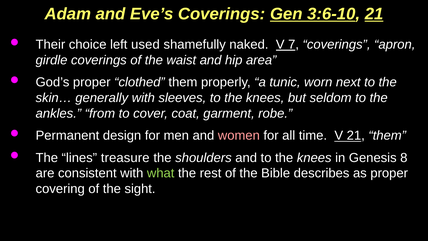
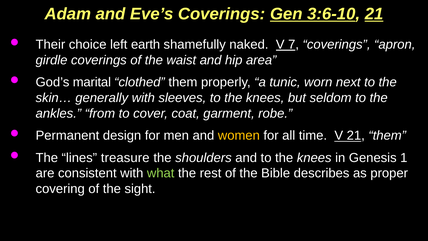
used: used -> earth
God’s proper: proper -> marital
women colour: pink -> yellow
8: 8 -> 1
